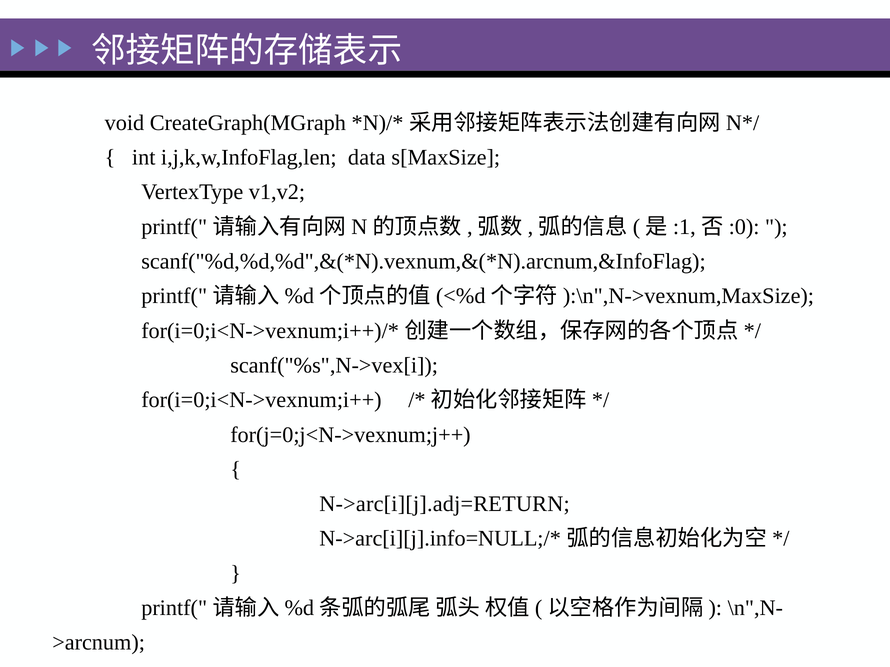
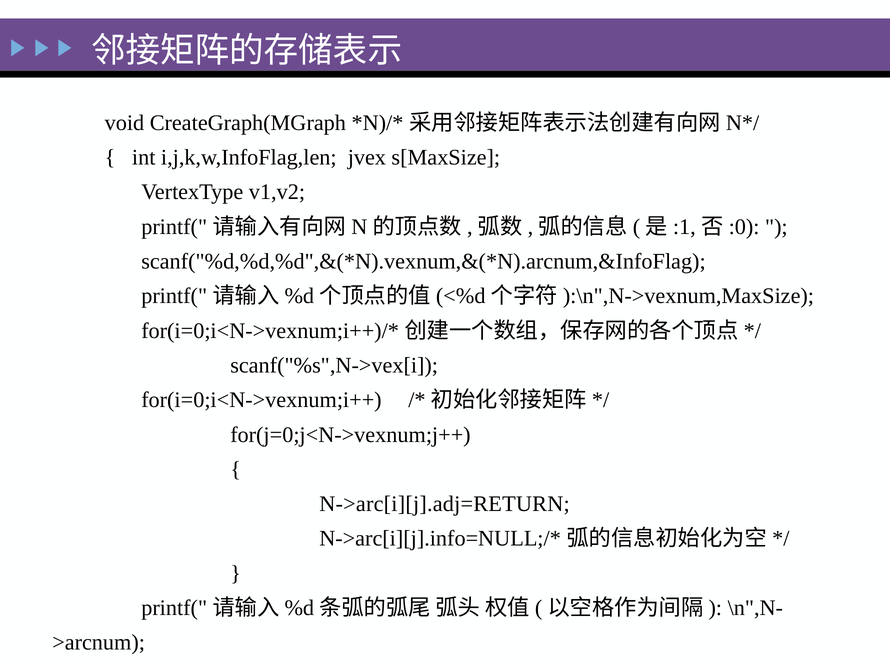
data: data -> jvex
